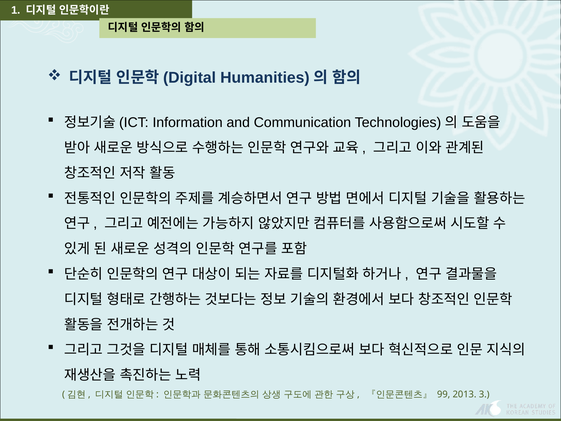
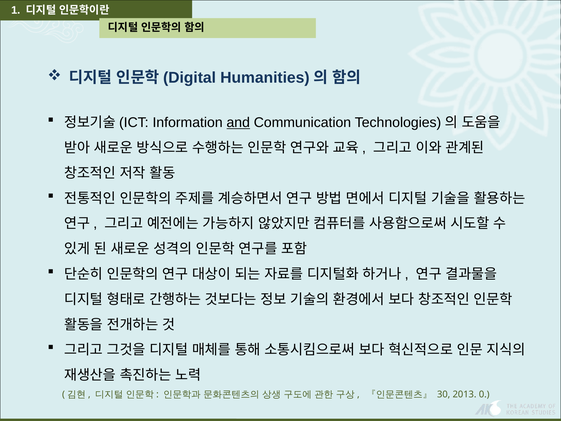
and underline: none -> present
99: 99 -> 30
3: 3 -> 0
